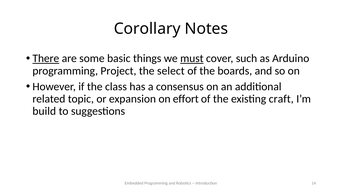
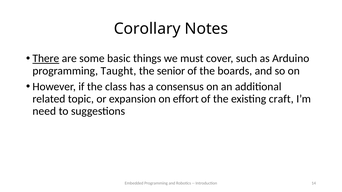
must underline: present -> none
Project: Project -> Taught
select: select -> senior
build: build -> need
